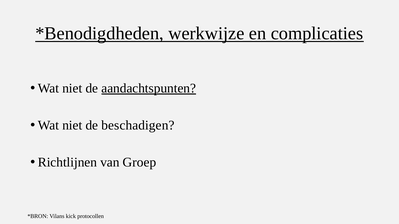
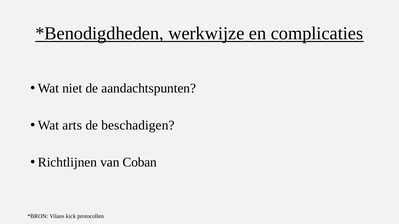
aandachtspunten underline: present -> none
niet at (72, 126): niet -> arts
Groep: Groep -> Coban
